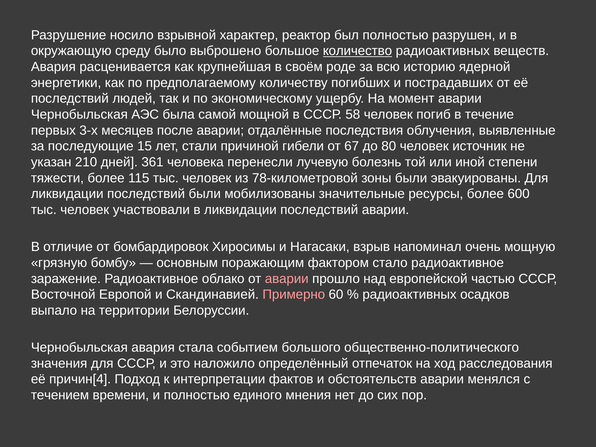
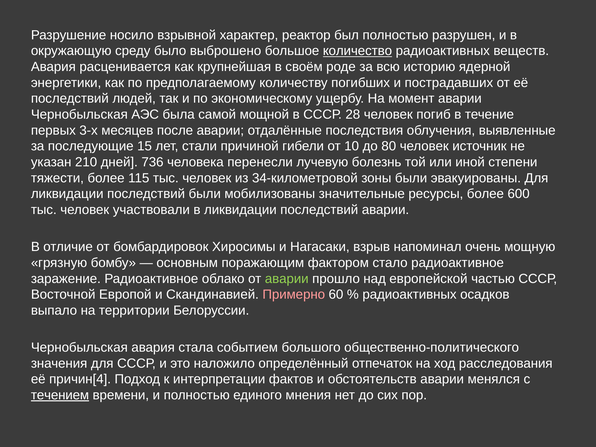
58: 58 -> 28
67: 67 -> 10
361: 361 -> 736
78-километровой: 78-километровой -> 34-километровой
аварии at (287, 279) colour: pink -> light green
течением underline: none -> present
